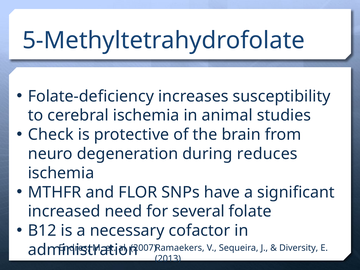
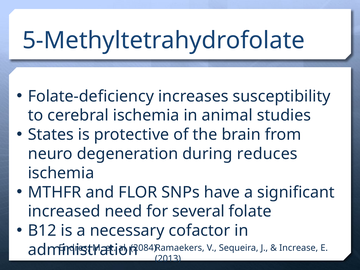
Check: Check -> States
Diversity: Diversity -> Increase
2007: 2007 -> 2084
